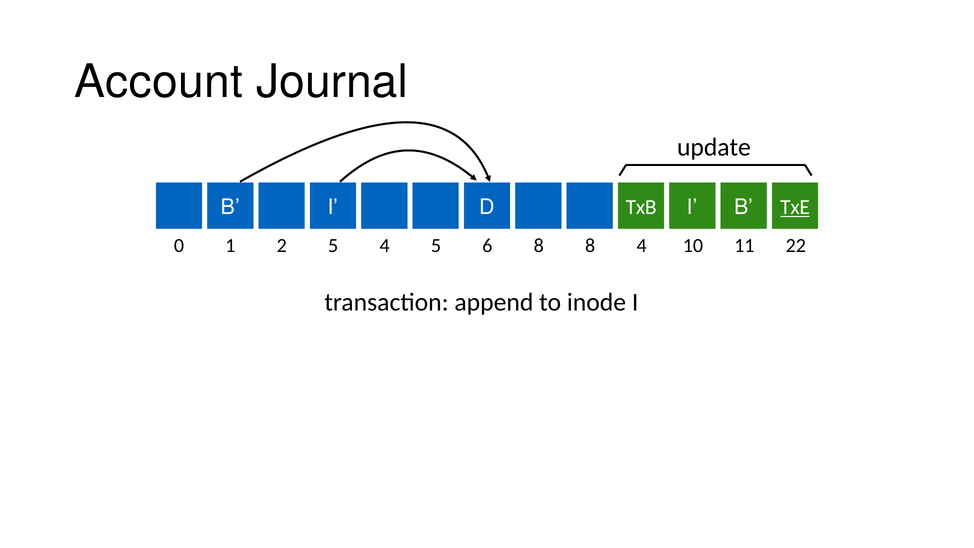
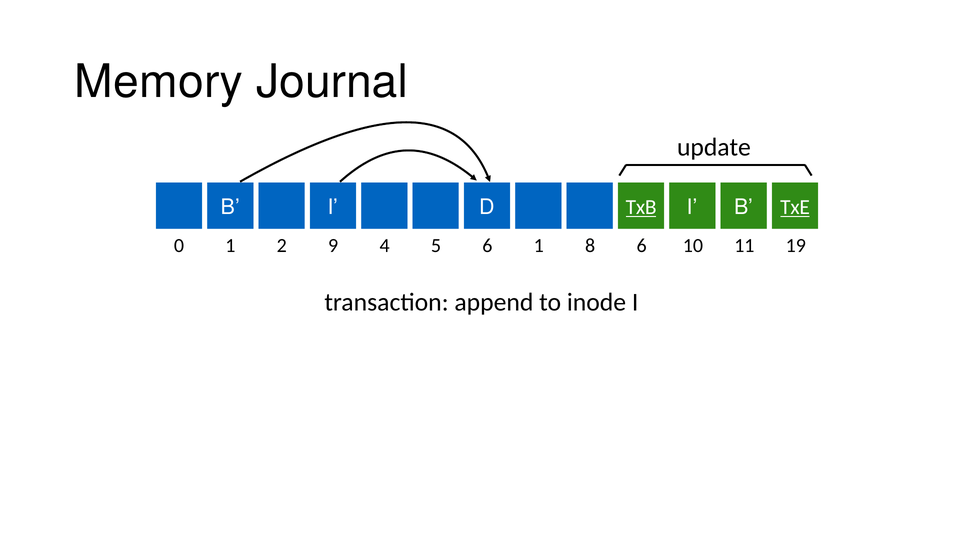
Account: Account -> Memory
TxB underline: none -> present
2 5: 5 -> 9
4 8: 8 -> 1
8 4: 4 -> 6
22: 22 -> 19
